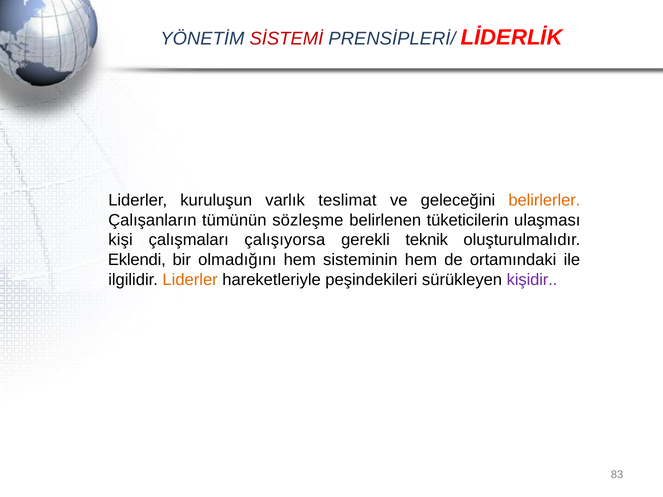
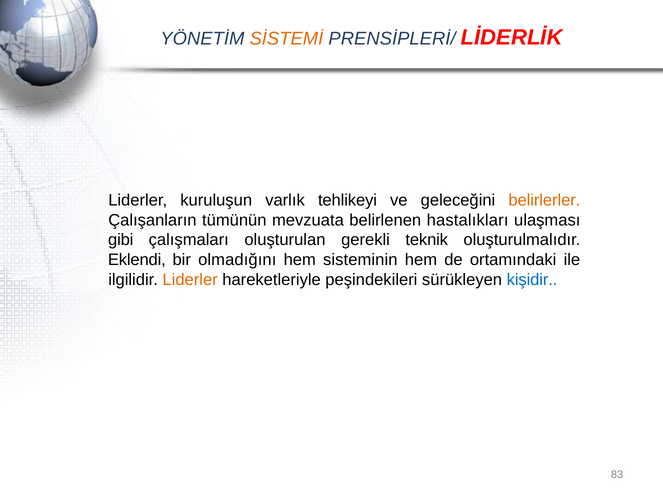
SİSTEMİ colour: red -> orange
teslimat: teslimat -> tehlikeyi
sözleşme: sözleşme -> mevzuata
tüketicilerin: tüketicilerin -> hastalıkları
kişi: kişi -> gibi
çalışıyorsa: çalışıyorsa -> oluşturulan
kişidir colour: purple -> blue
